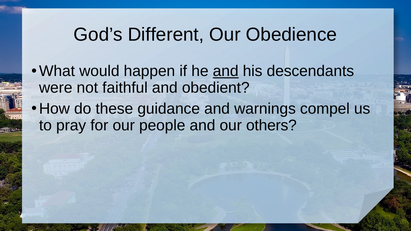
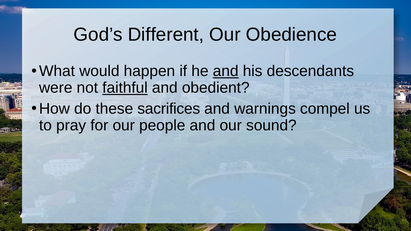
faithful underline: none -> present
guidance: guidance -> sacrifices
others: others -> sound
